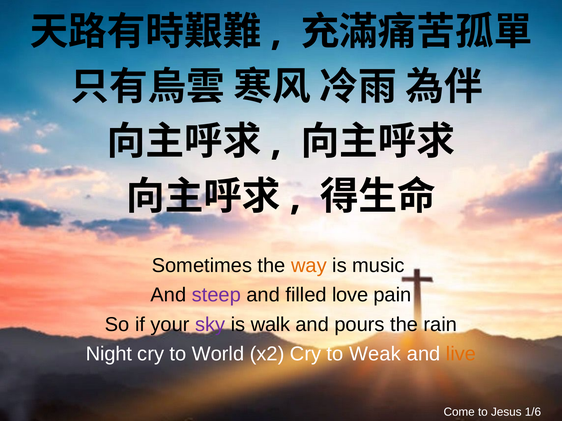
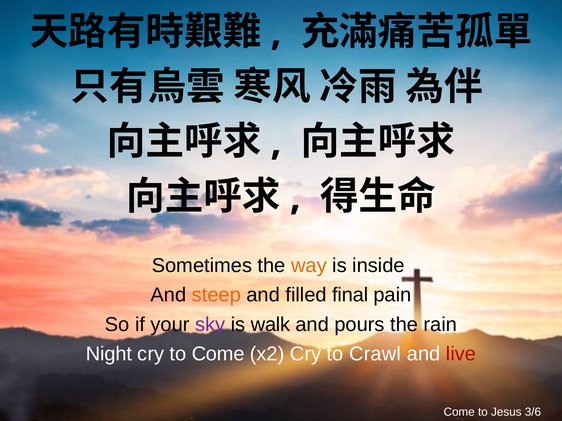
music: music -> inside
steep colour: purple -> orange
love: love -> final
to World: World -> Come
Weak: Weak -> Crawl
live colour: orange -> red
1/6: 1/6 -> 3/6
